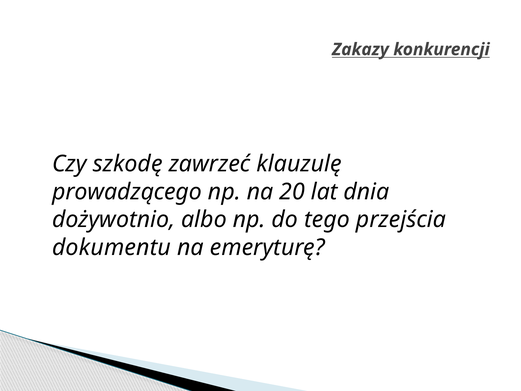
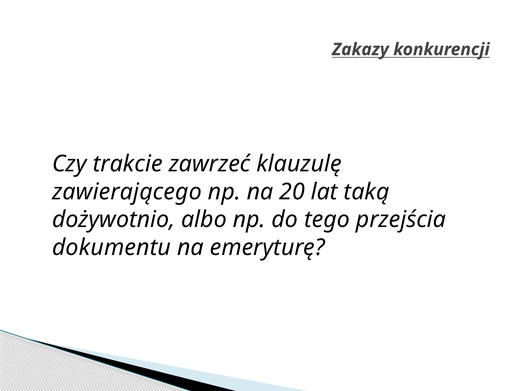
szkodę: szkodę -> trakcie
prowadzącego: prowadzącego -> zawierającego
dnia: dnia -> taką
